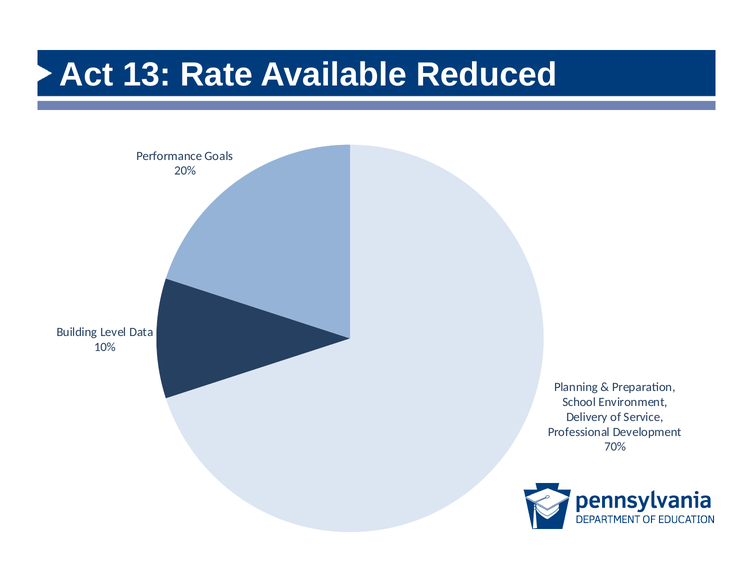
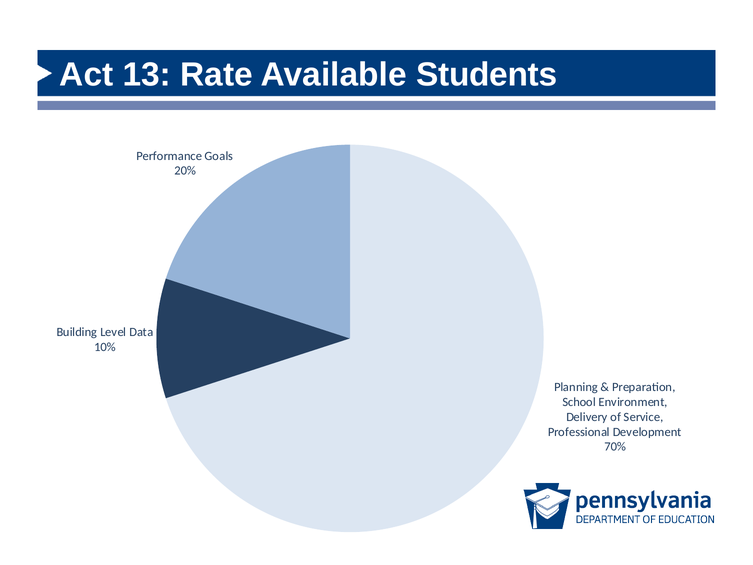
Reduced: Reduced -> Students
